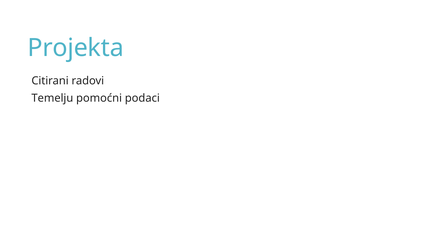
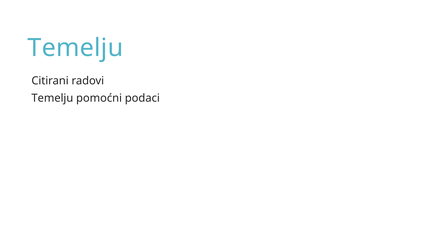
Projekta at (76, 48): Projekta -> Temelju
